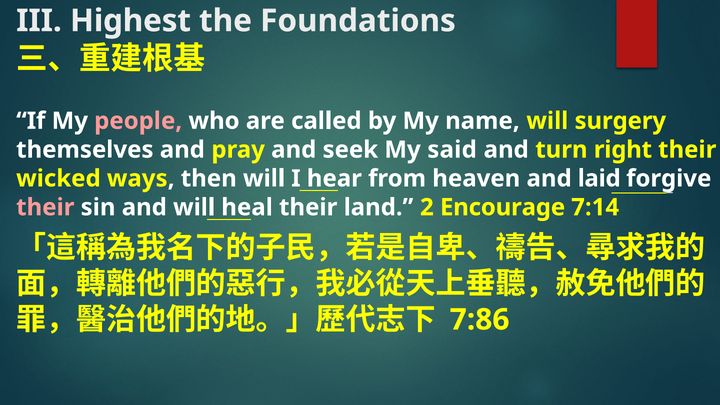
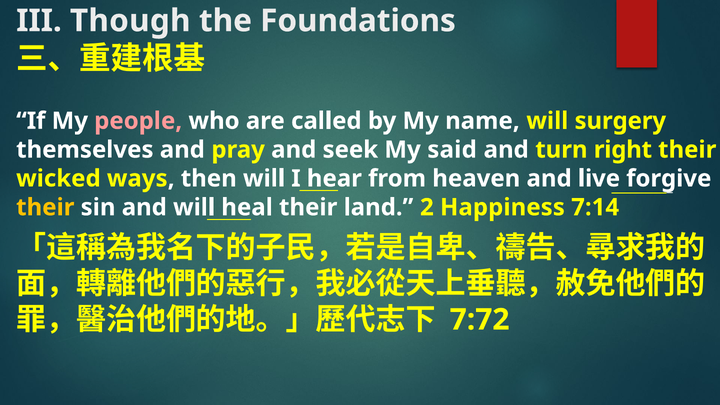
Highest: Highest -> Though
laid: laid -> live
their at (45, 207) colour: pink -> yellow
Encourage: Encourage -> Happiness
7:86: 7:86 -> 7:72
